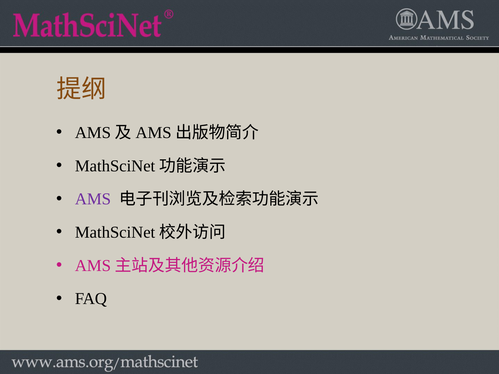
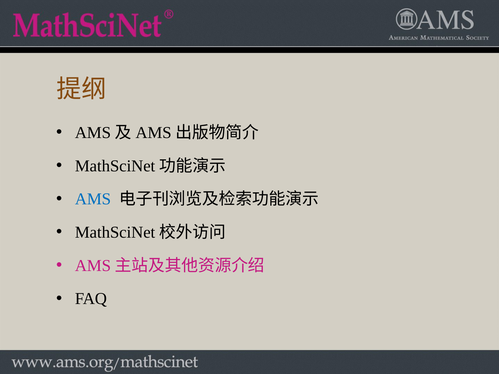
AMS colour: purple -> blue
